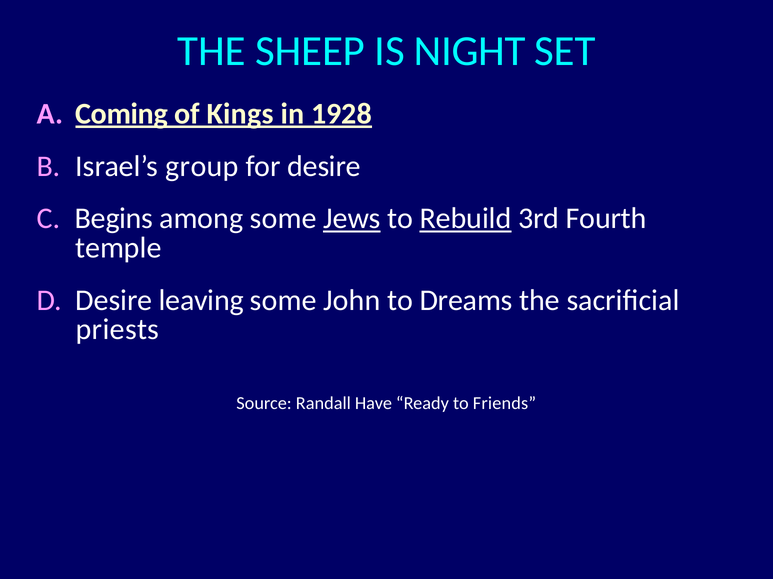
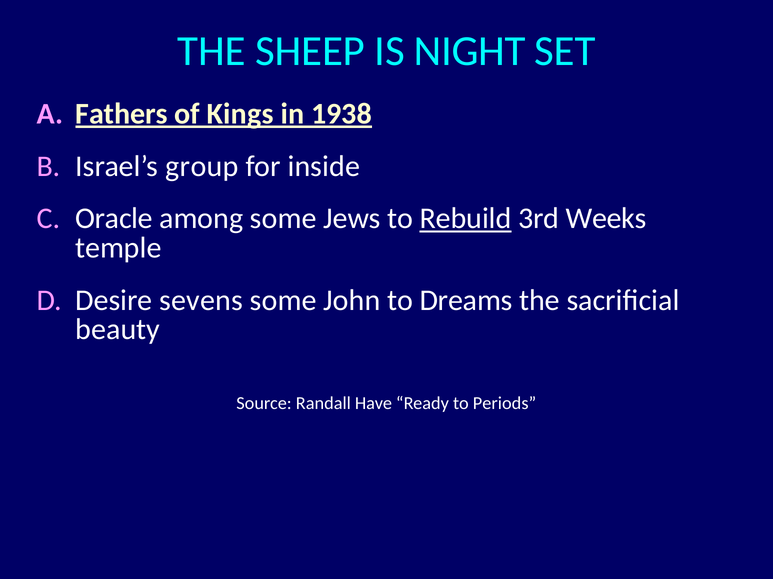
Coming: Coming -> Fathers
1928: 1928 -> 1938
for desire: desire -> inside
Begins: Begins -> Oracle
Jews underline: present -> none
Fourth: Fourth -> Weeks
leaving: leaving -> sevens
priests: priests -> beauty
Friends: Friends -> Periods
